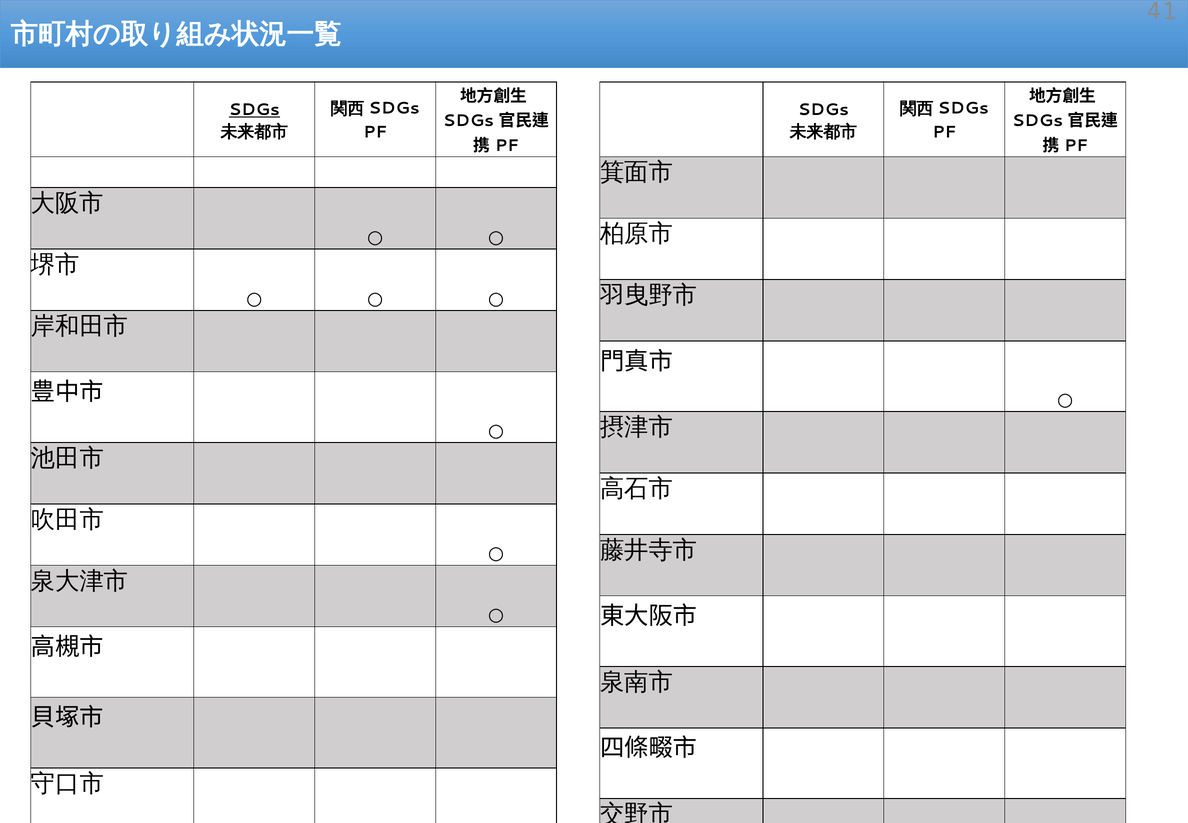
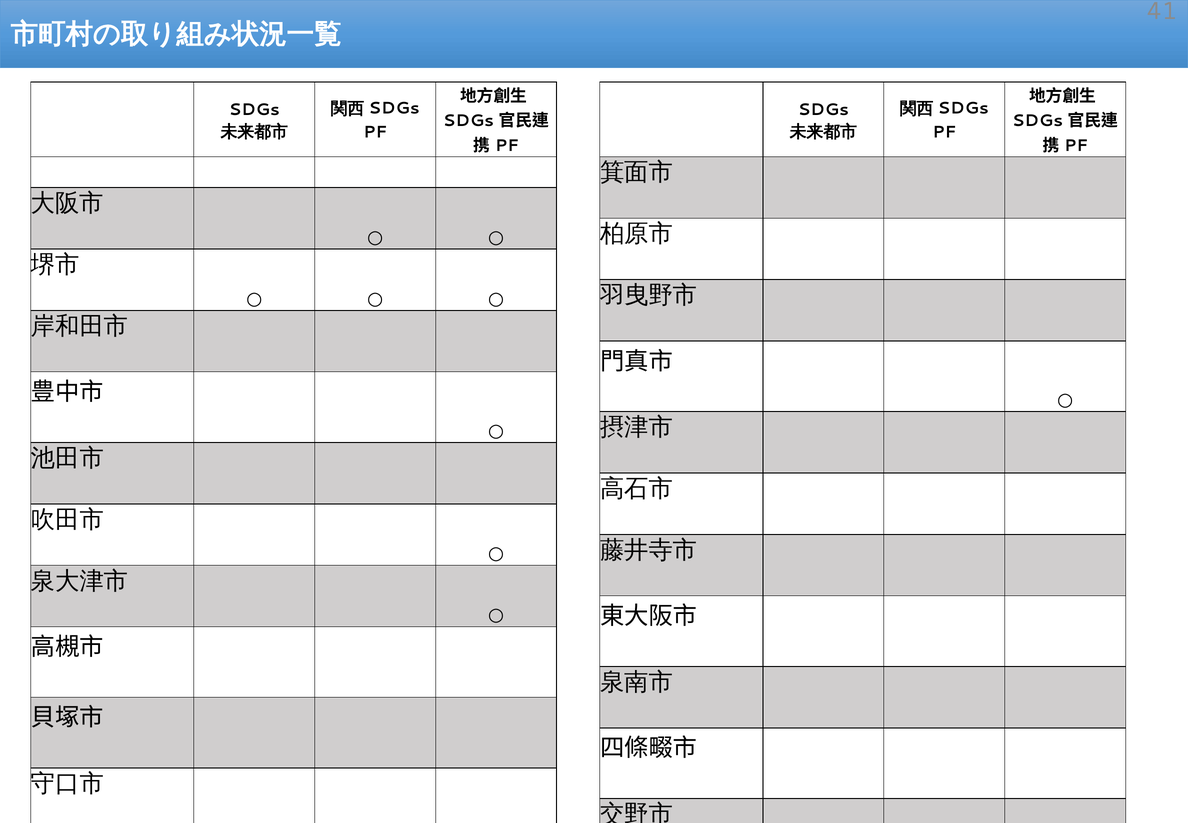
SDGs at (254, 110) underline: present -> none
